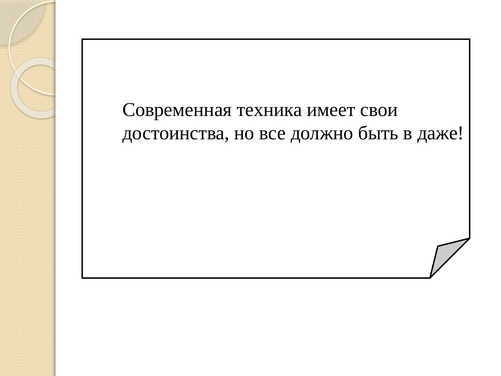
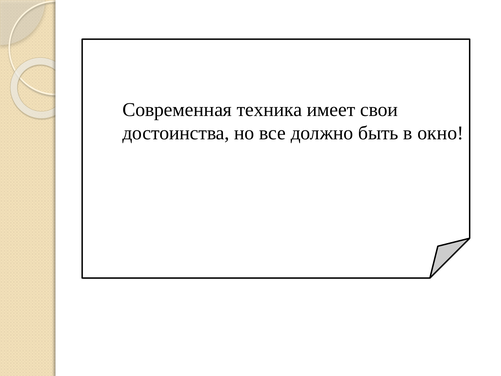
даже: даже -> окно
